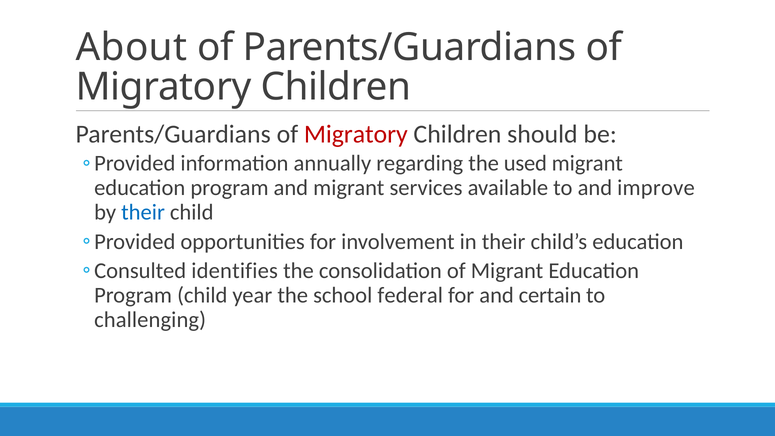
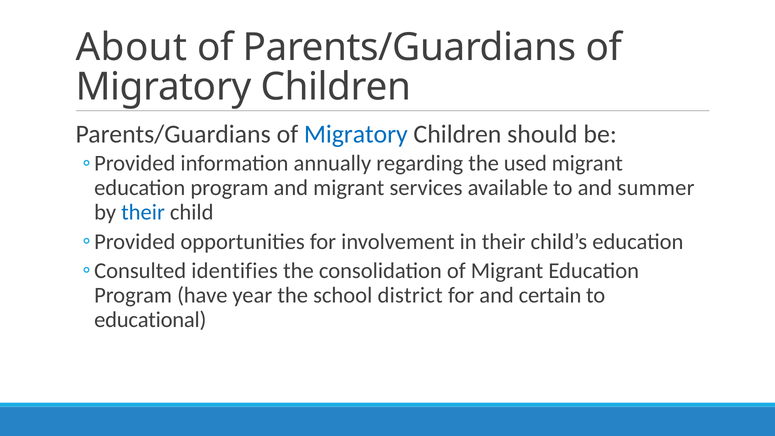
Migratory at (356, 134) colour: red -> blue
improve: improve -> summer
Program child: child -> have
federal: federal -> district
challenging: challenging -> educational
